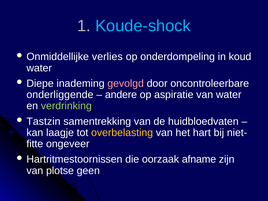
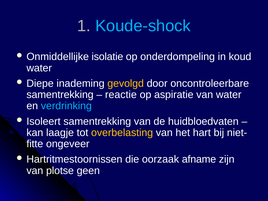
verlies: verlies -> isolatie
gevolgd colour: pink -> yellow
onderliggende at (60, 95): onderliggende -> samentrekking
andere: andere -> reactie
verdrinking colour: light green -> light blue
Tastzin: Tastzin -> Isoleert
